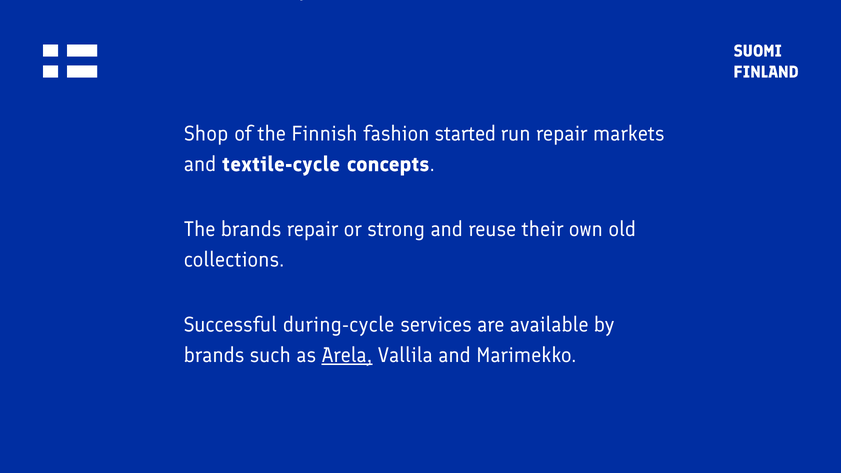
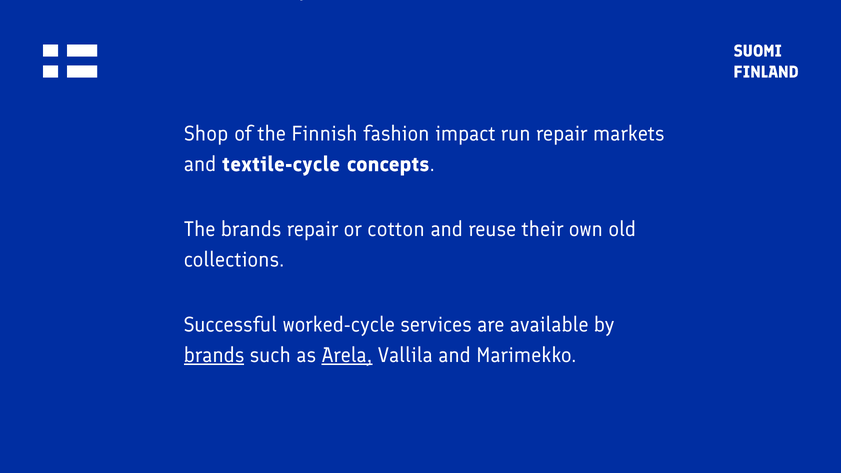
started: started -> impact
strong: strong -> cotton
during-cycle: during-cycle -> worked-cycle
brands at (214, 355) underline: none -> present
